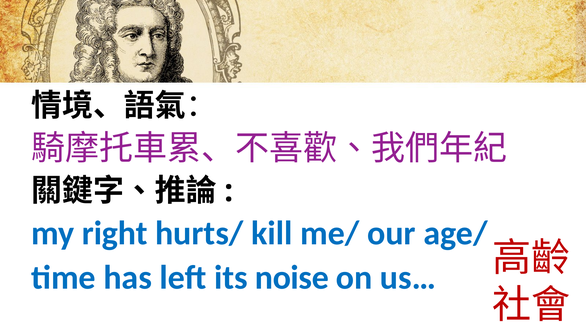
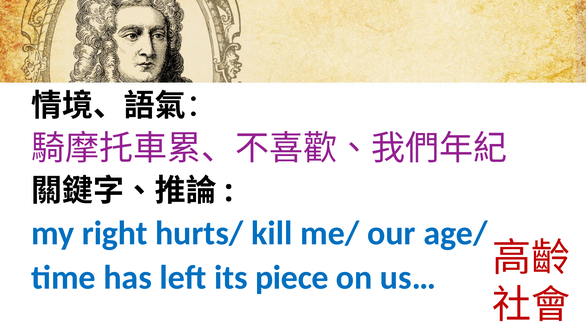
noise: noise -> piece
